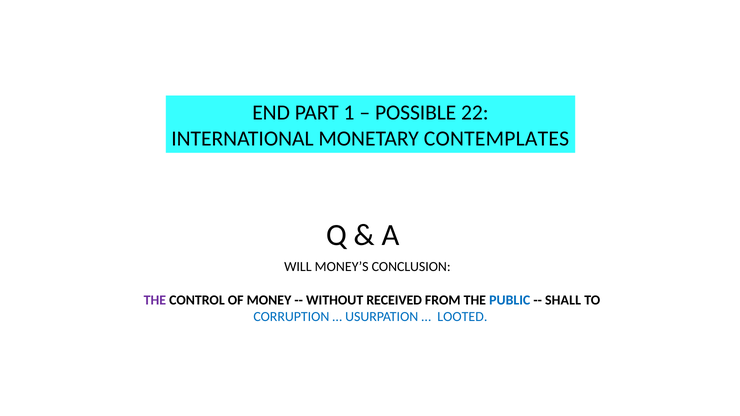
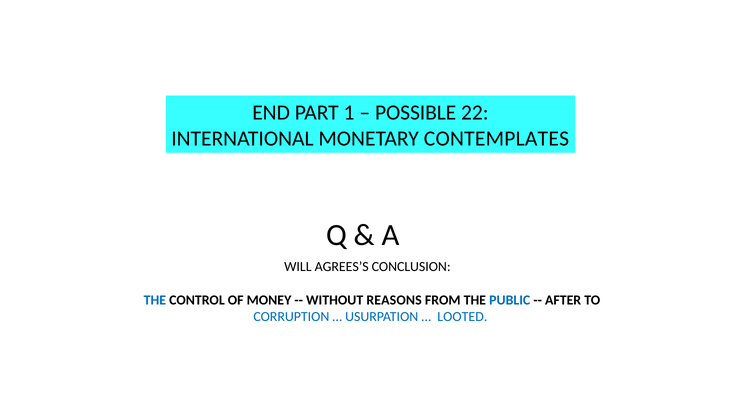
MONEY’S: MONEY’S -> AGREES’S
THE at (155, 300) colour: purple -> blue
RECEIVED: RECEIVED -> REASONS
SHALL: SHALL -> AFTER
